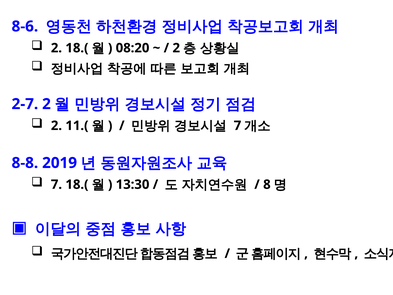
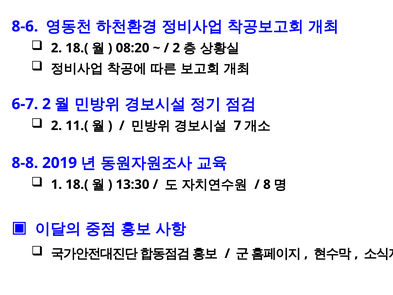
2-7: 2-7 -> 6-7
7 at (56, 184): 7 -> 1
